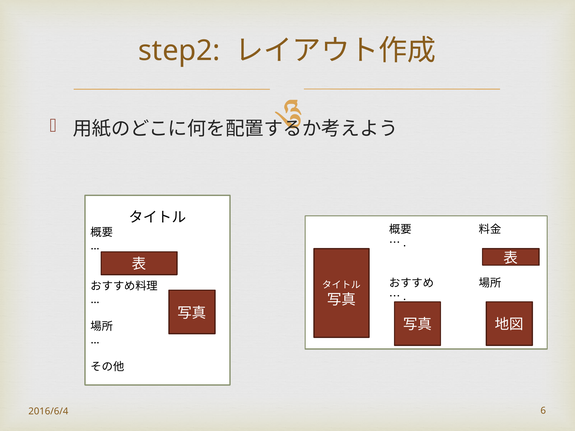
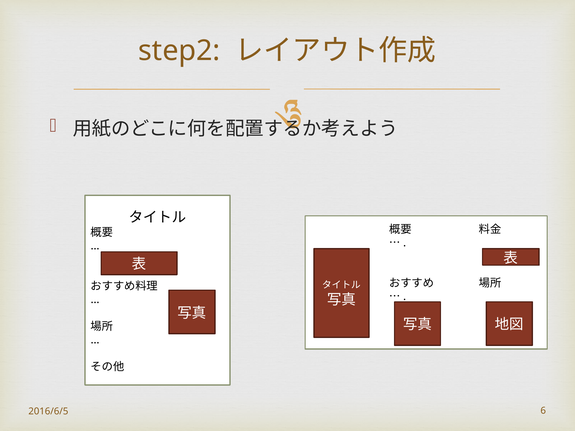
2016/6/4: 2016/6/4 -> 2016/6/5
